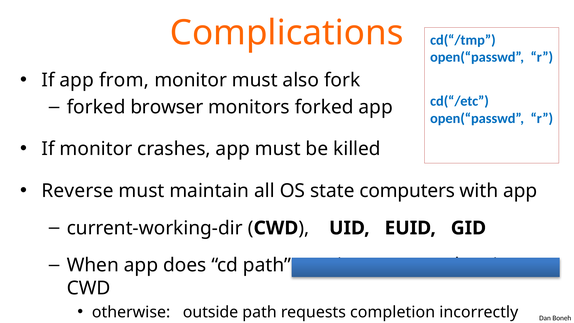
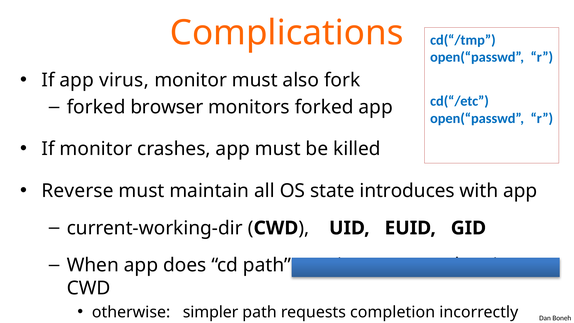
from: from -> virus
computers: computers -> introduces
outside: outside -> simpler
